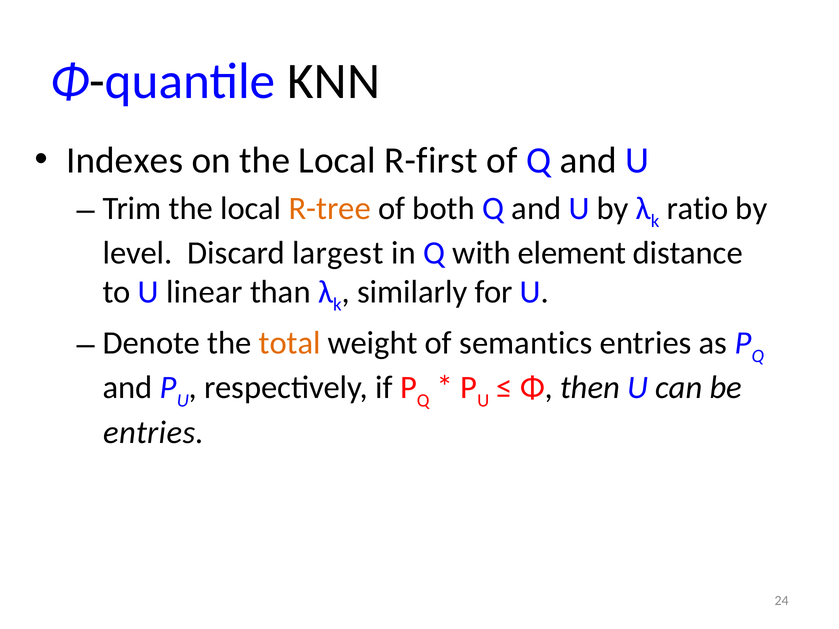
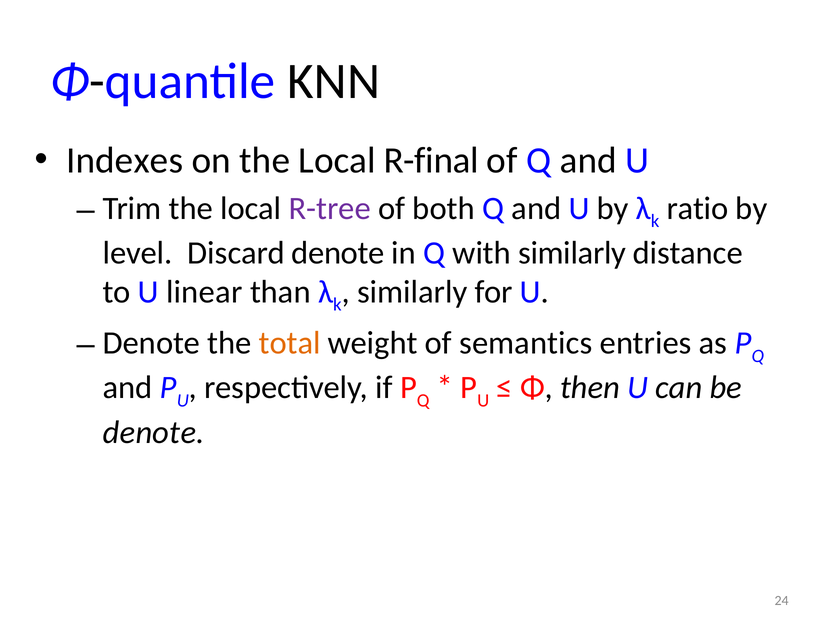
R-first: R-first -> R-final
R-tree colour: orange -> purple
Discard largest: largest -> denote
with element: element -> similarly
entries at (154, 432): entries -> denote
